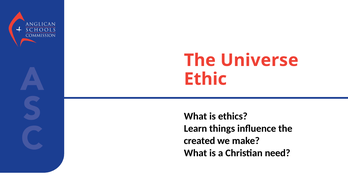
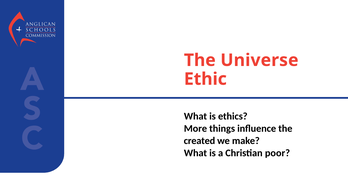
Learn: Learn -> More
need: need -> poor
